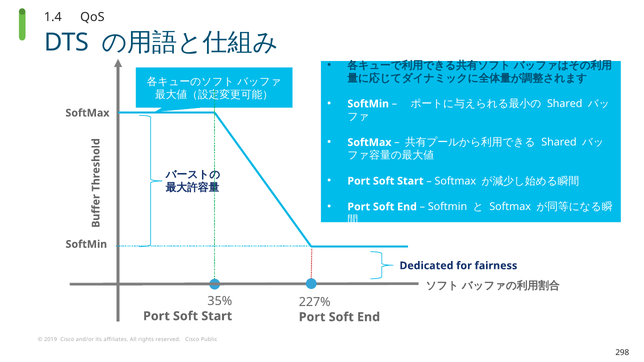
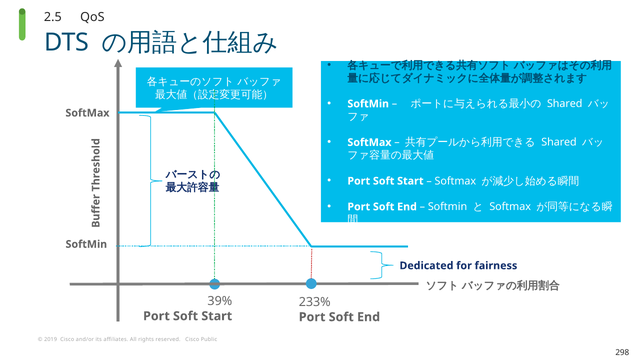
1.4: 1.4 -> 2.5
35%: 35% -> 39%
227%: 227% -> 233%
